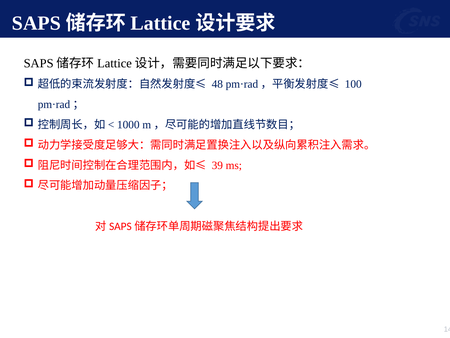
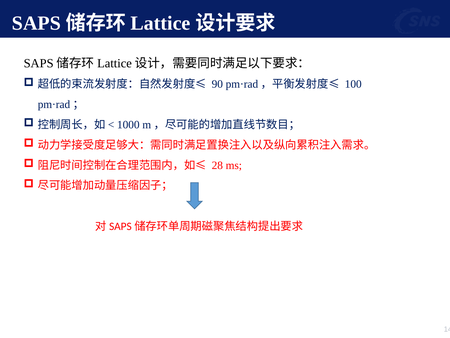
48: 48 -> 90
39: 39 -> 28
